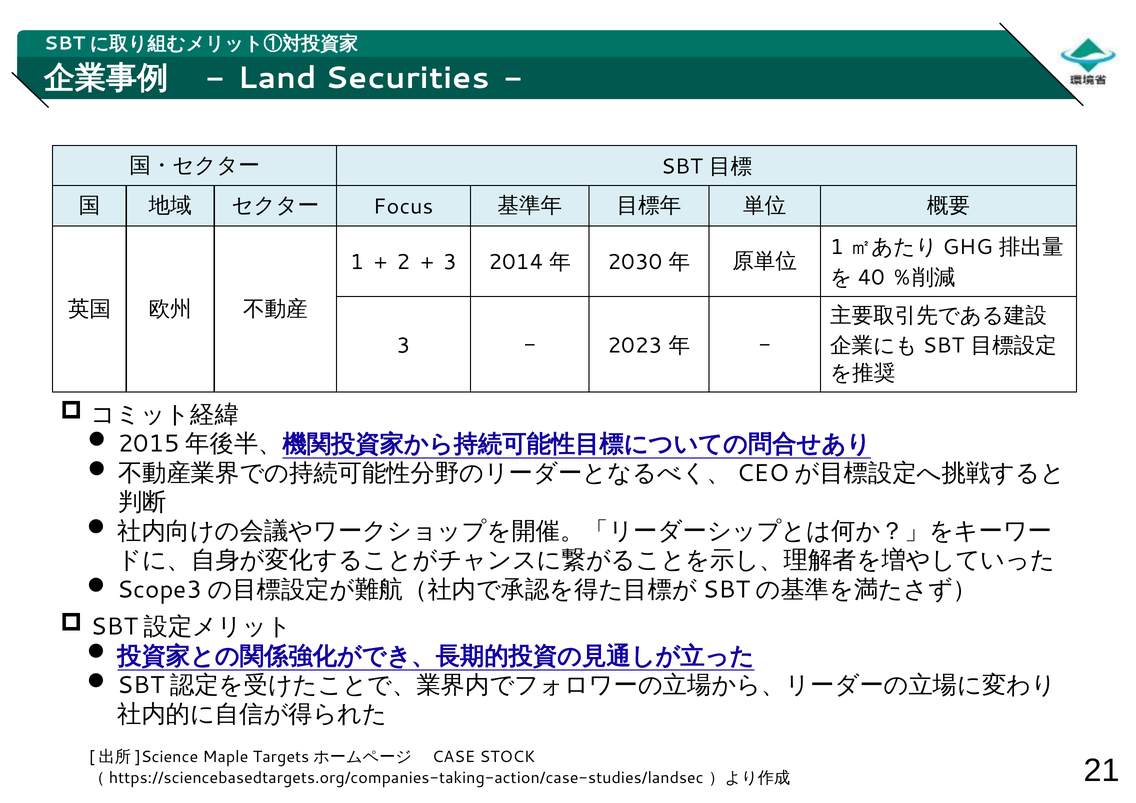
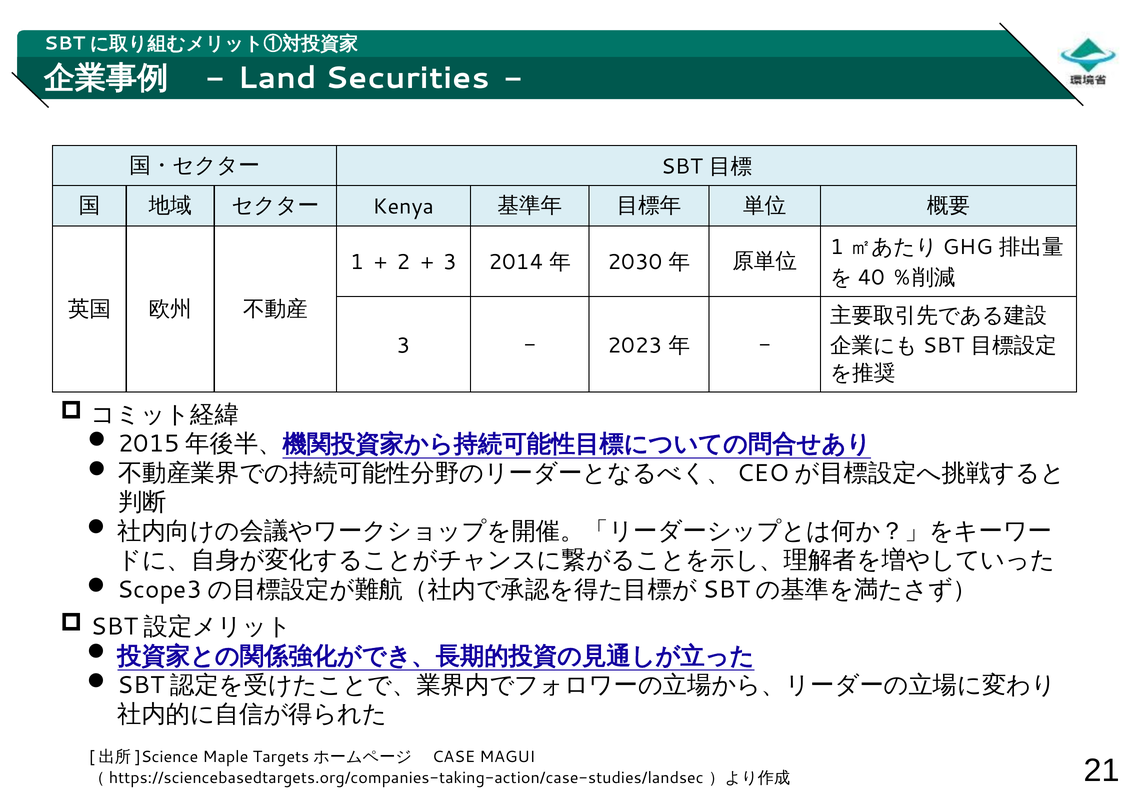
Focus: Focus -> Kenya
STOCK: STOCK -> MAGUI
